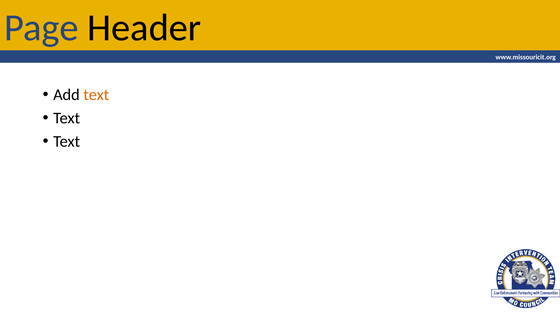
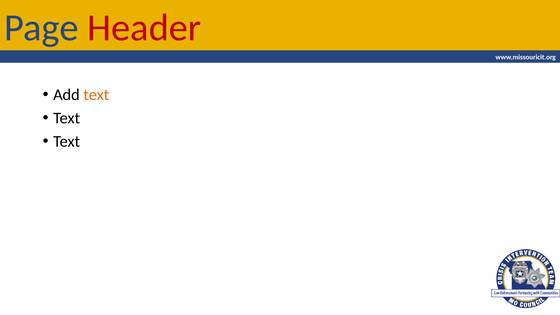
Header colour: black -> red
